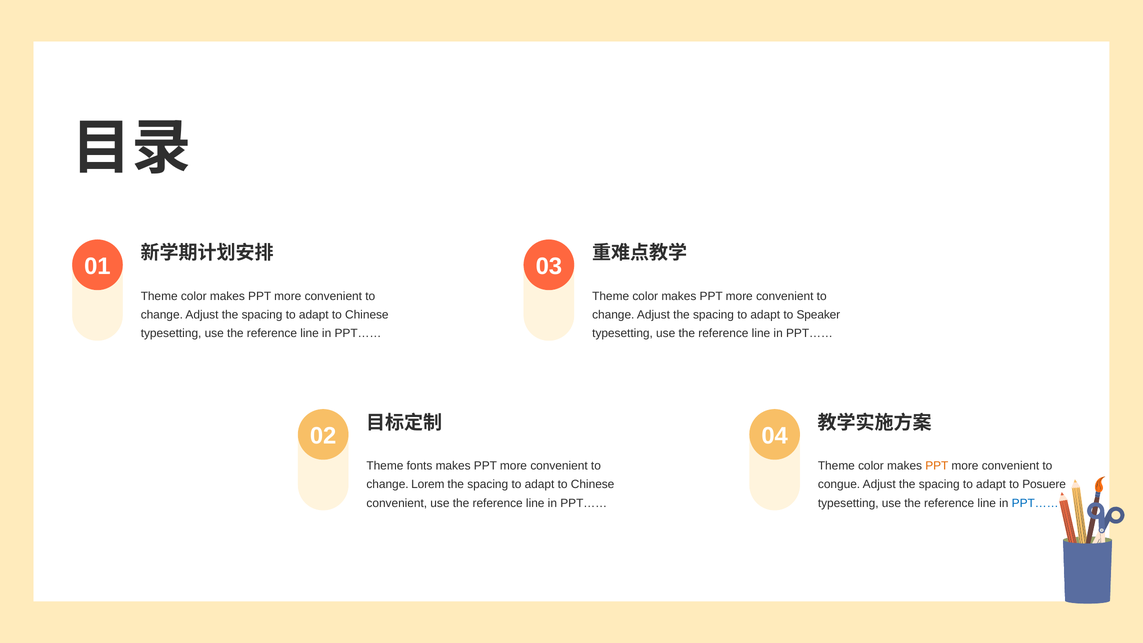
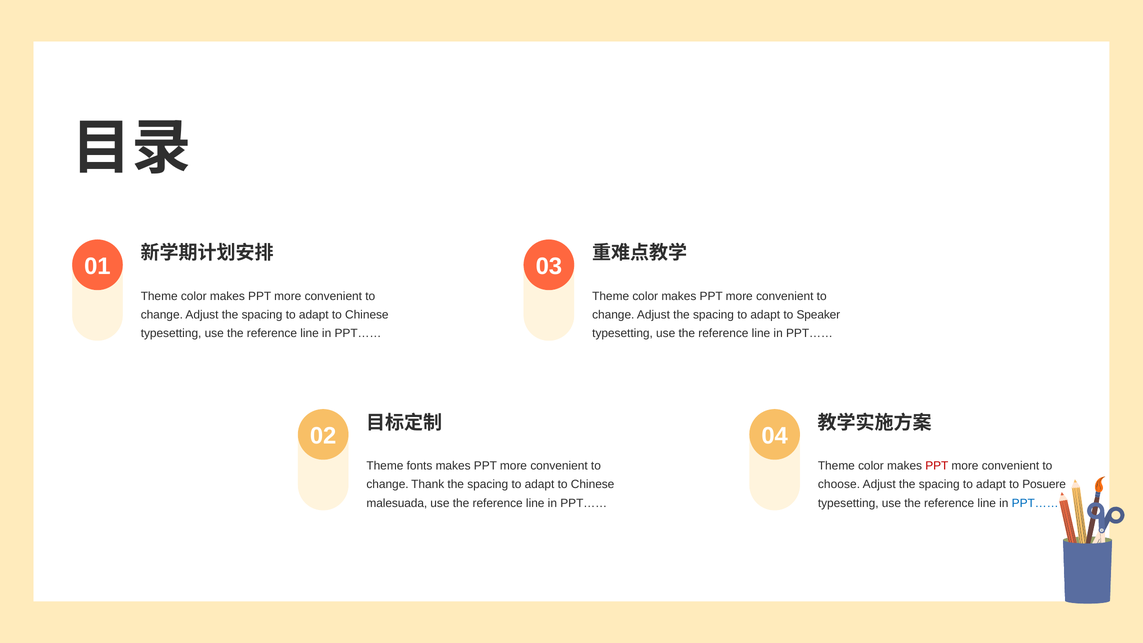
PPT at (937, 466) colour: orange -> red
Lorem: Lorem -> Thank
congue: congue -> choose
convenient at (397, 503): convenient -> malesuada
